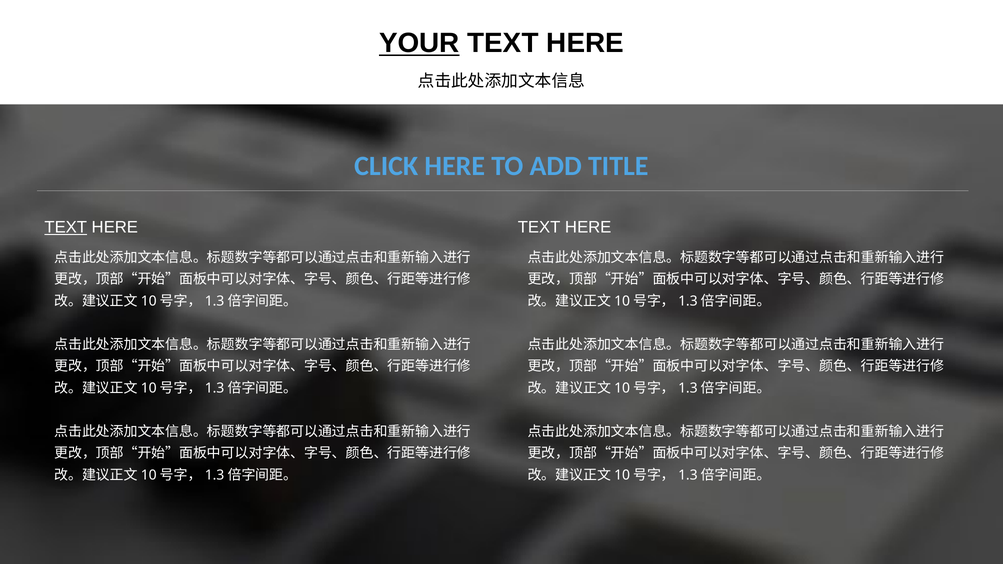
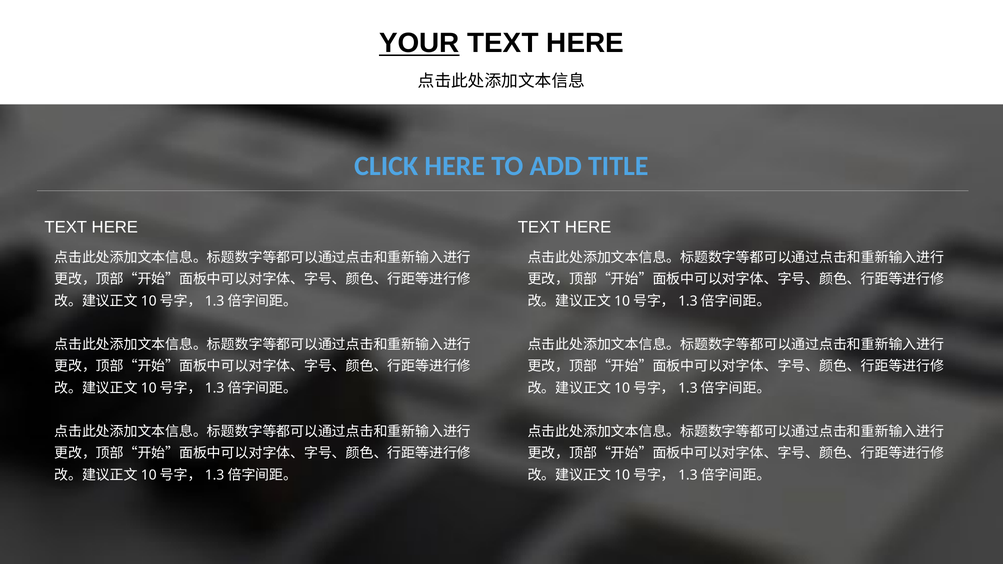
TEXT at (66, 228) underline: present -> none
